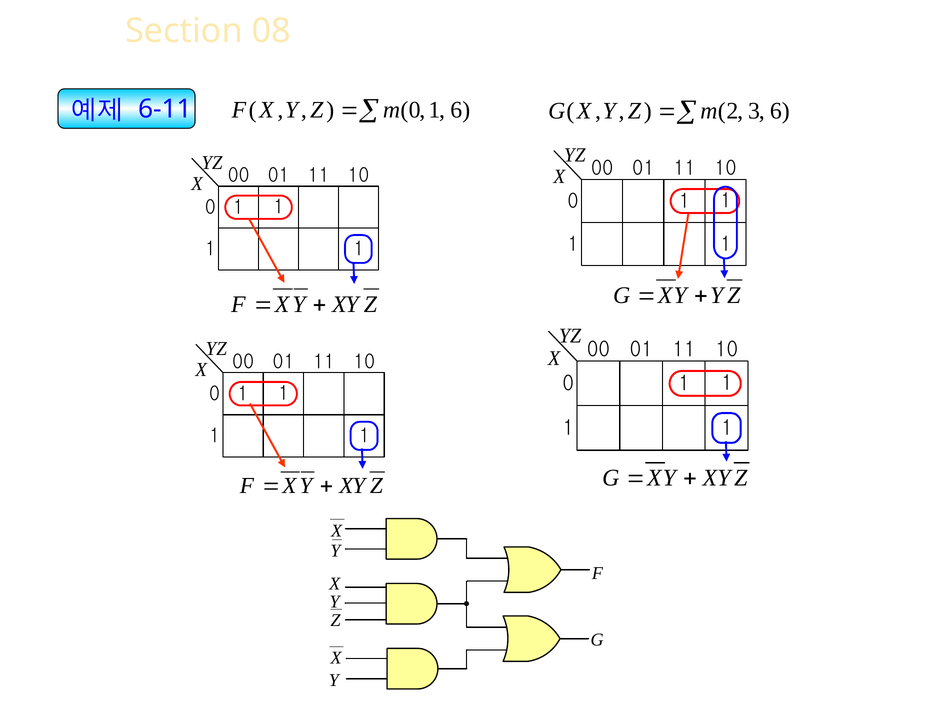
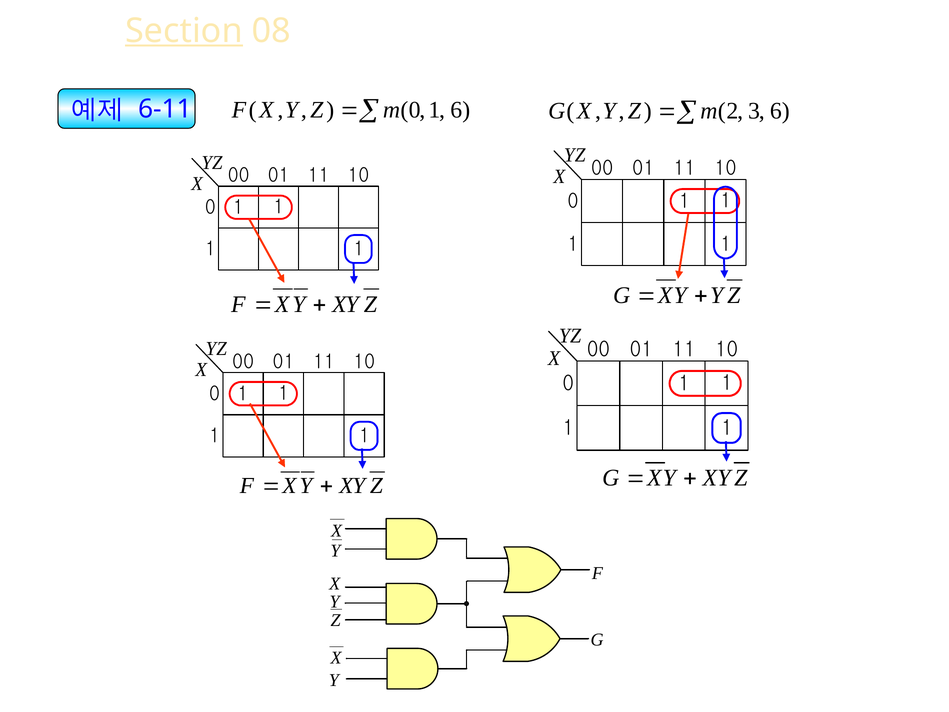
Section underline: none -> present
